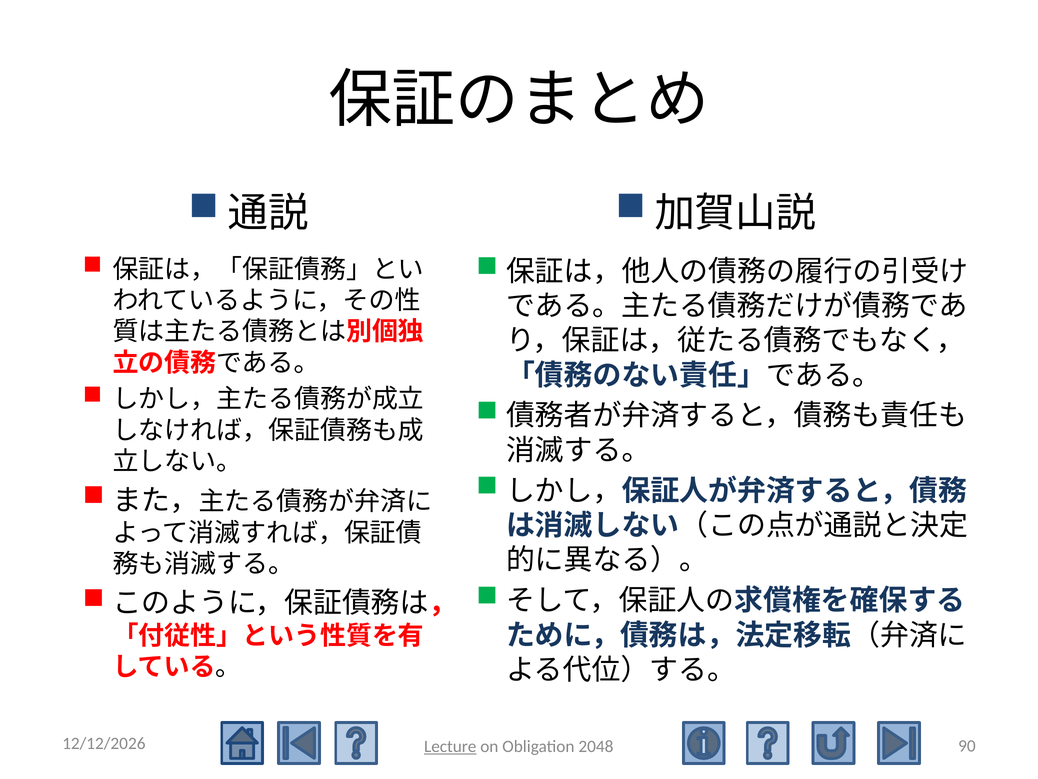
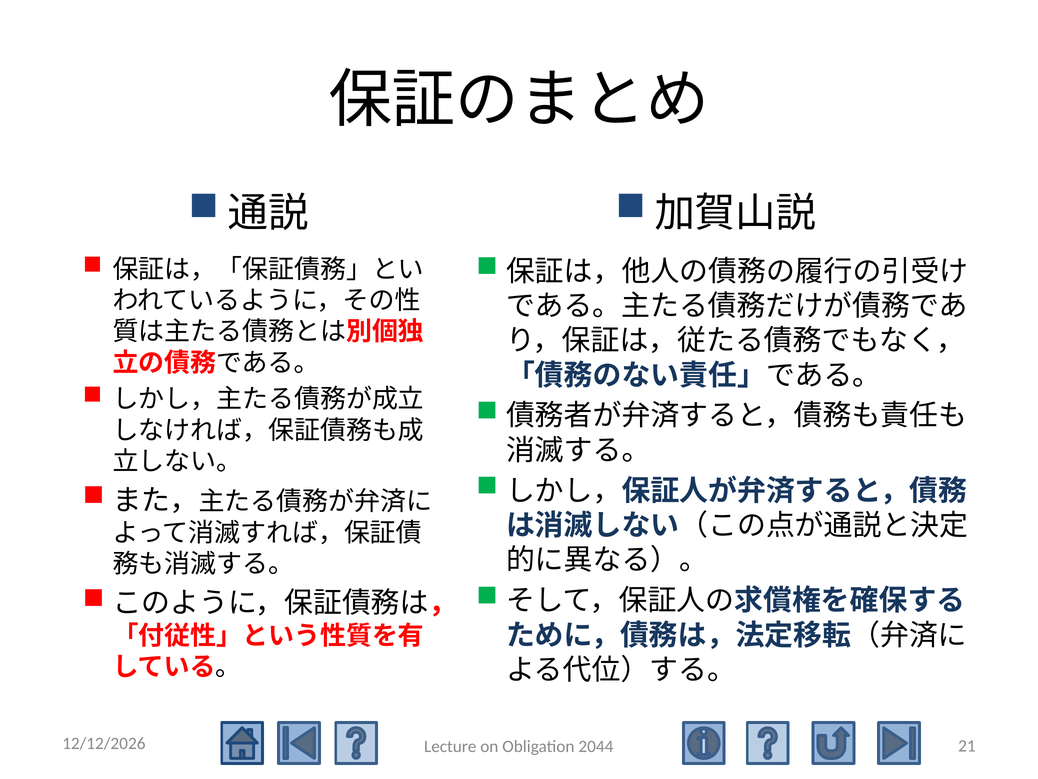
90: 90 -> 21
Lecture underline: present -> none
2048: 2048 -> 2044
